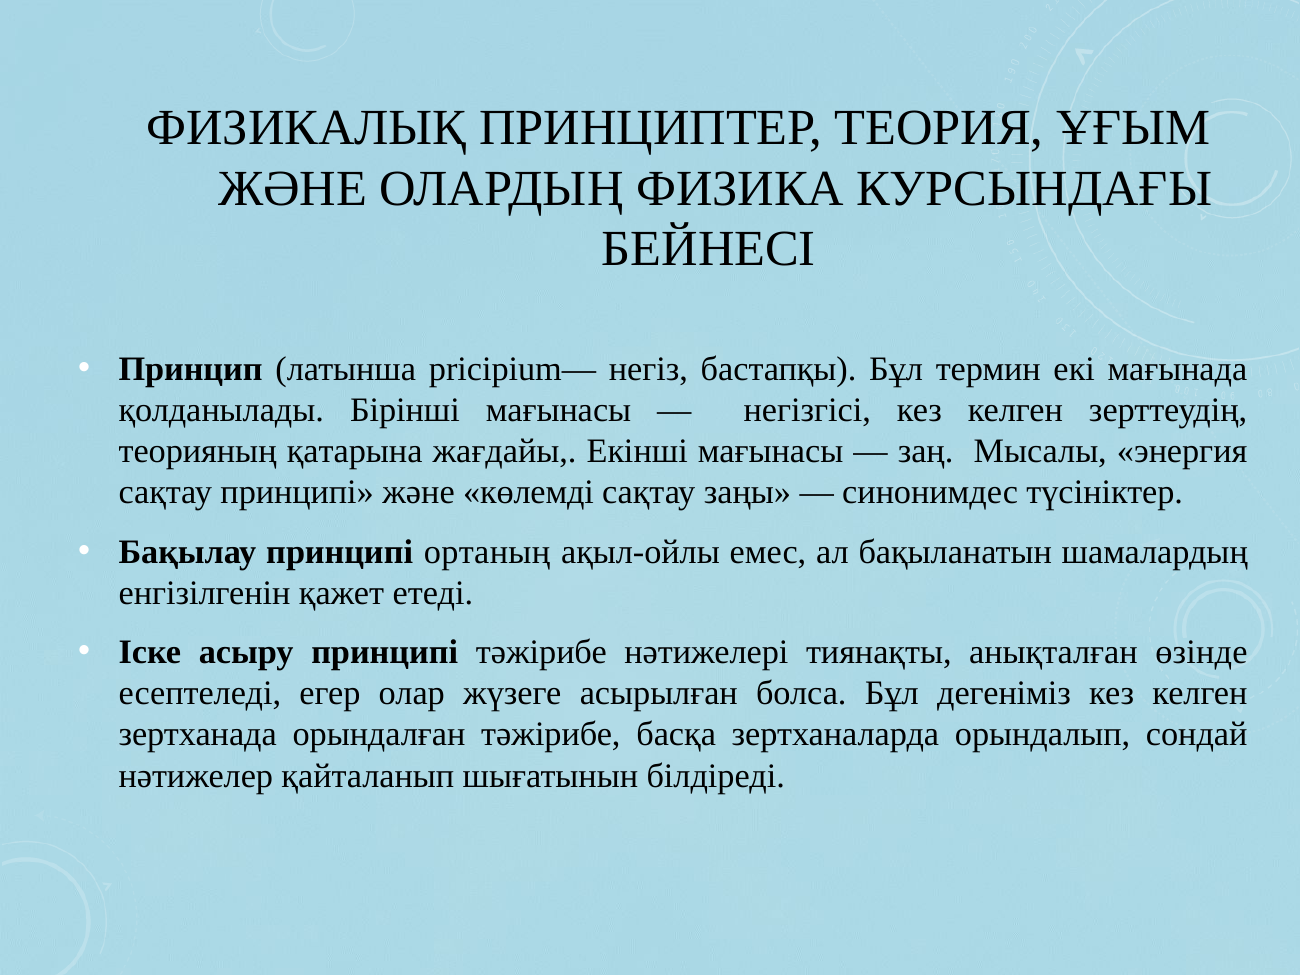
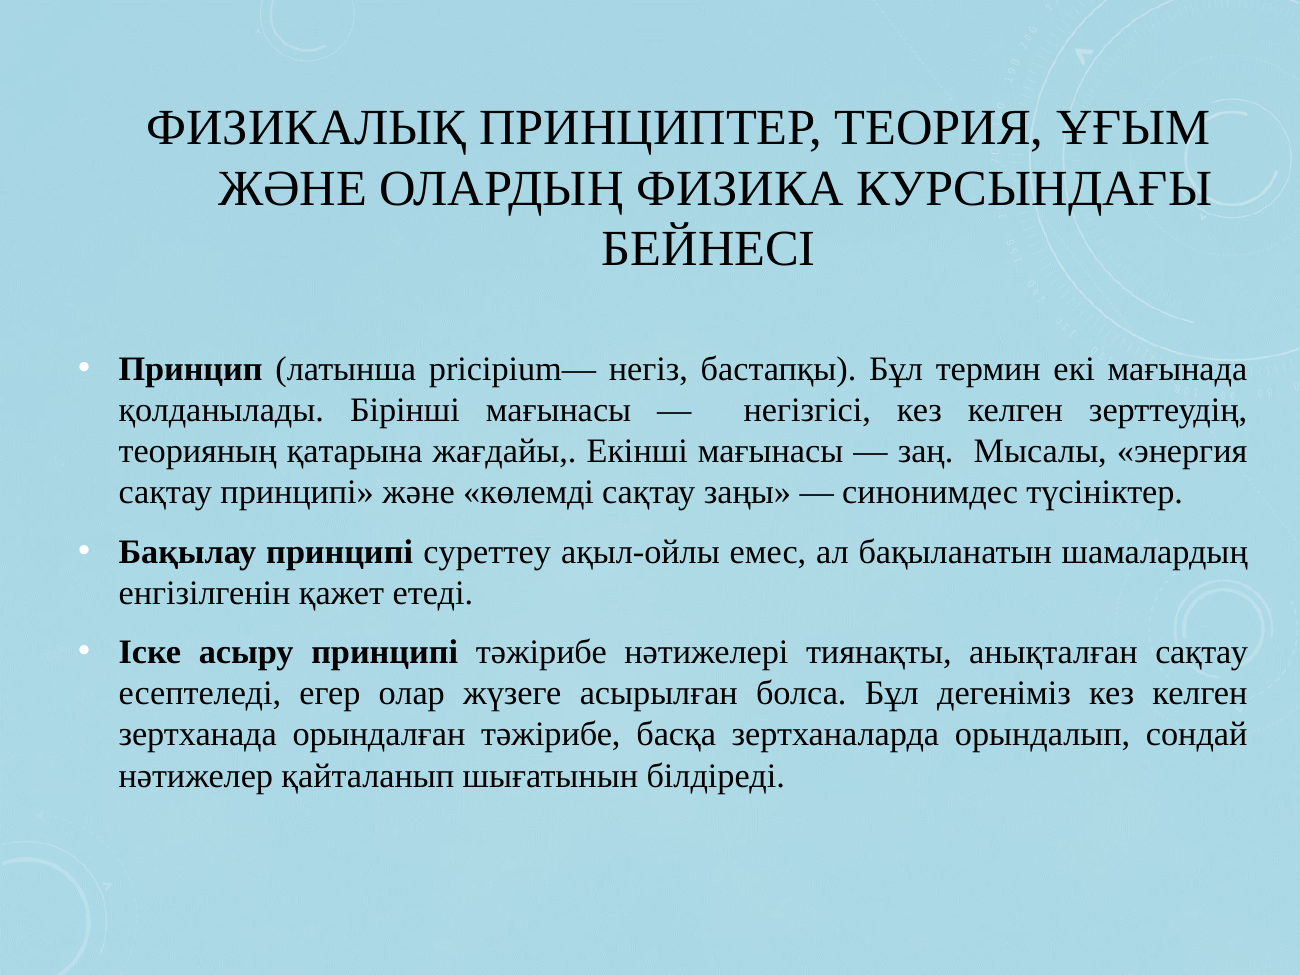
ортаның: ортаның -> суреттеу
анықталған өзінде: өзінде -> сақтау
